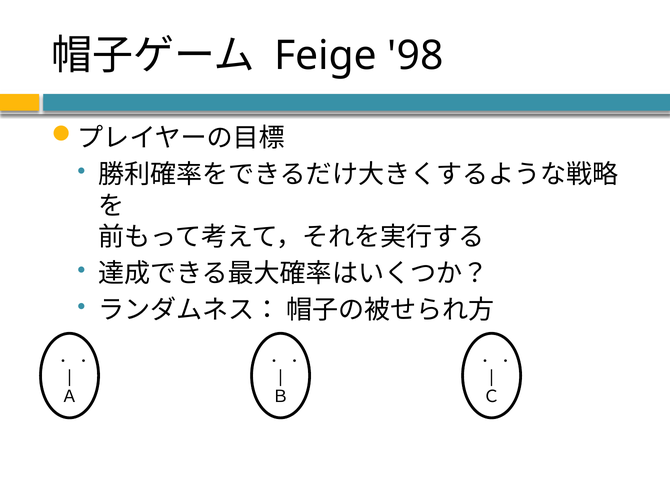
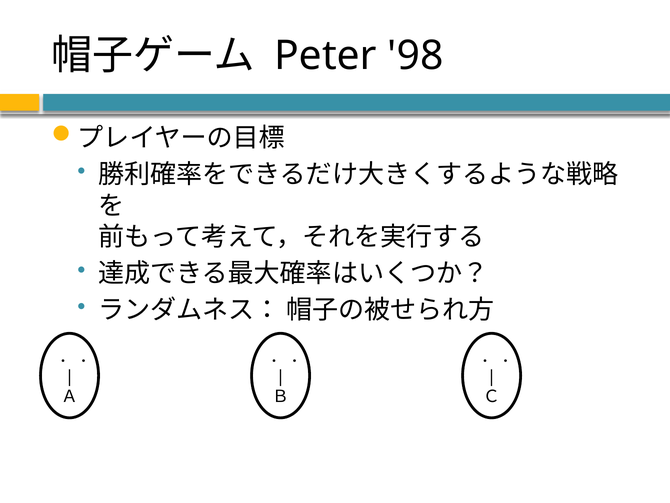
Feige: Feige -> Peter
